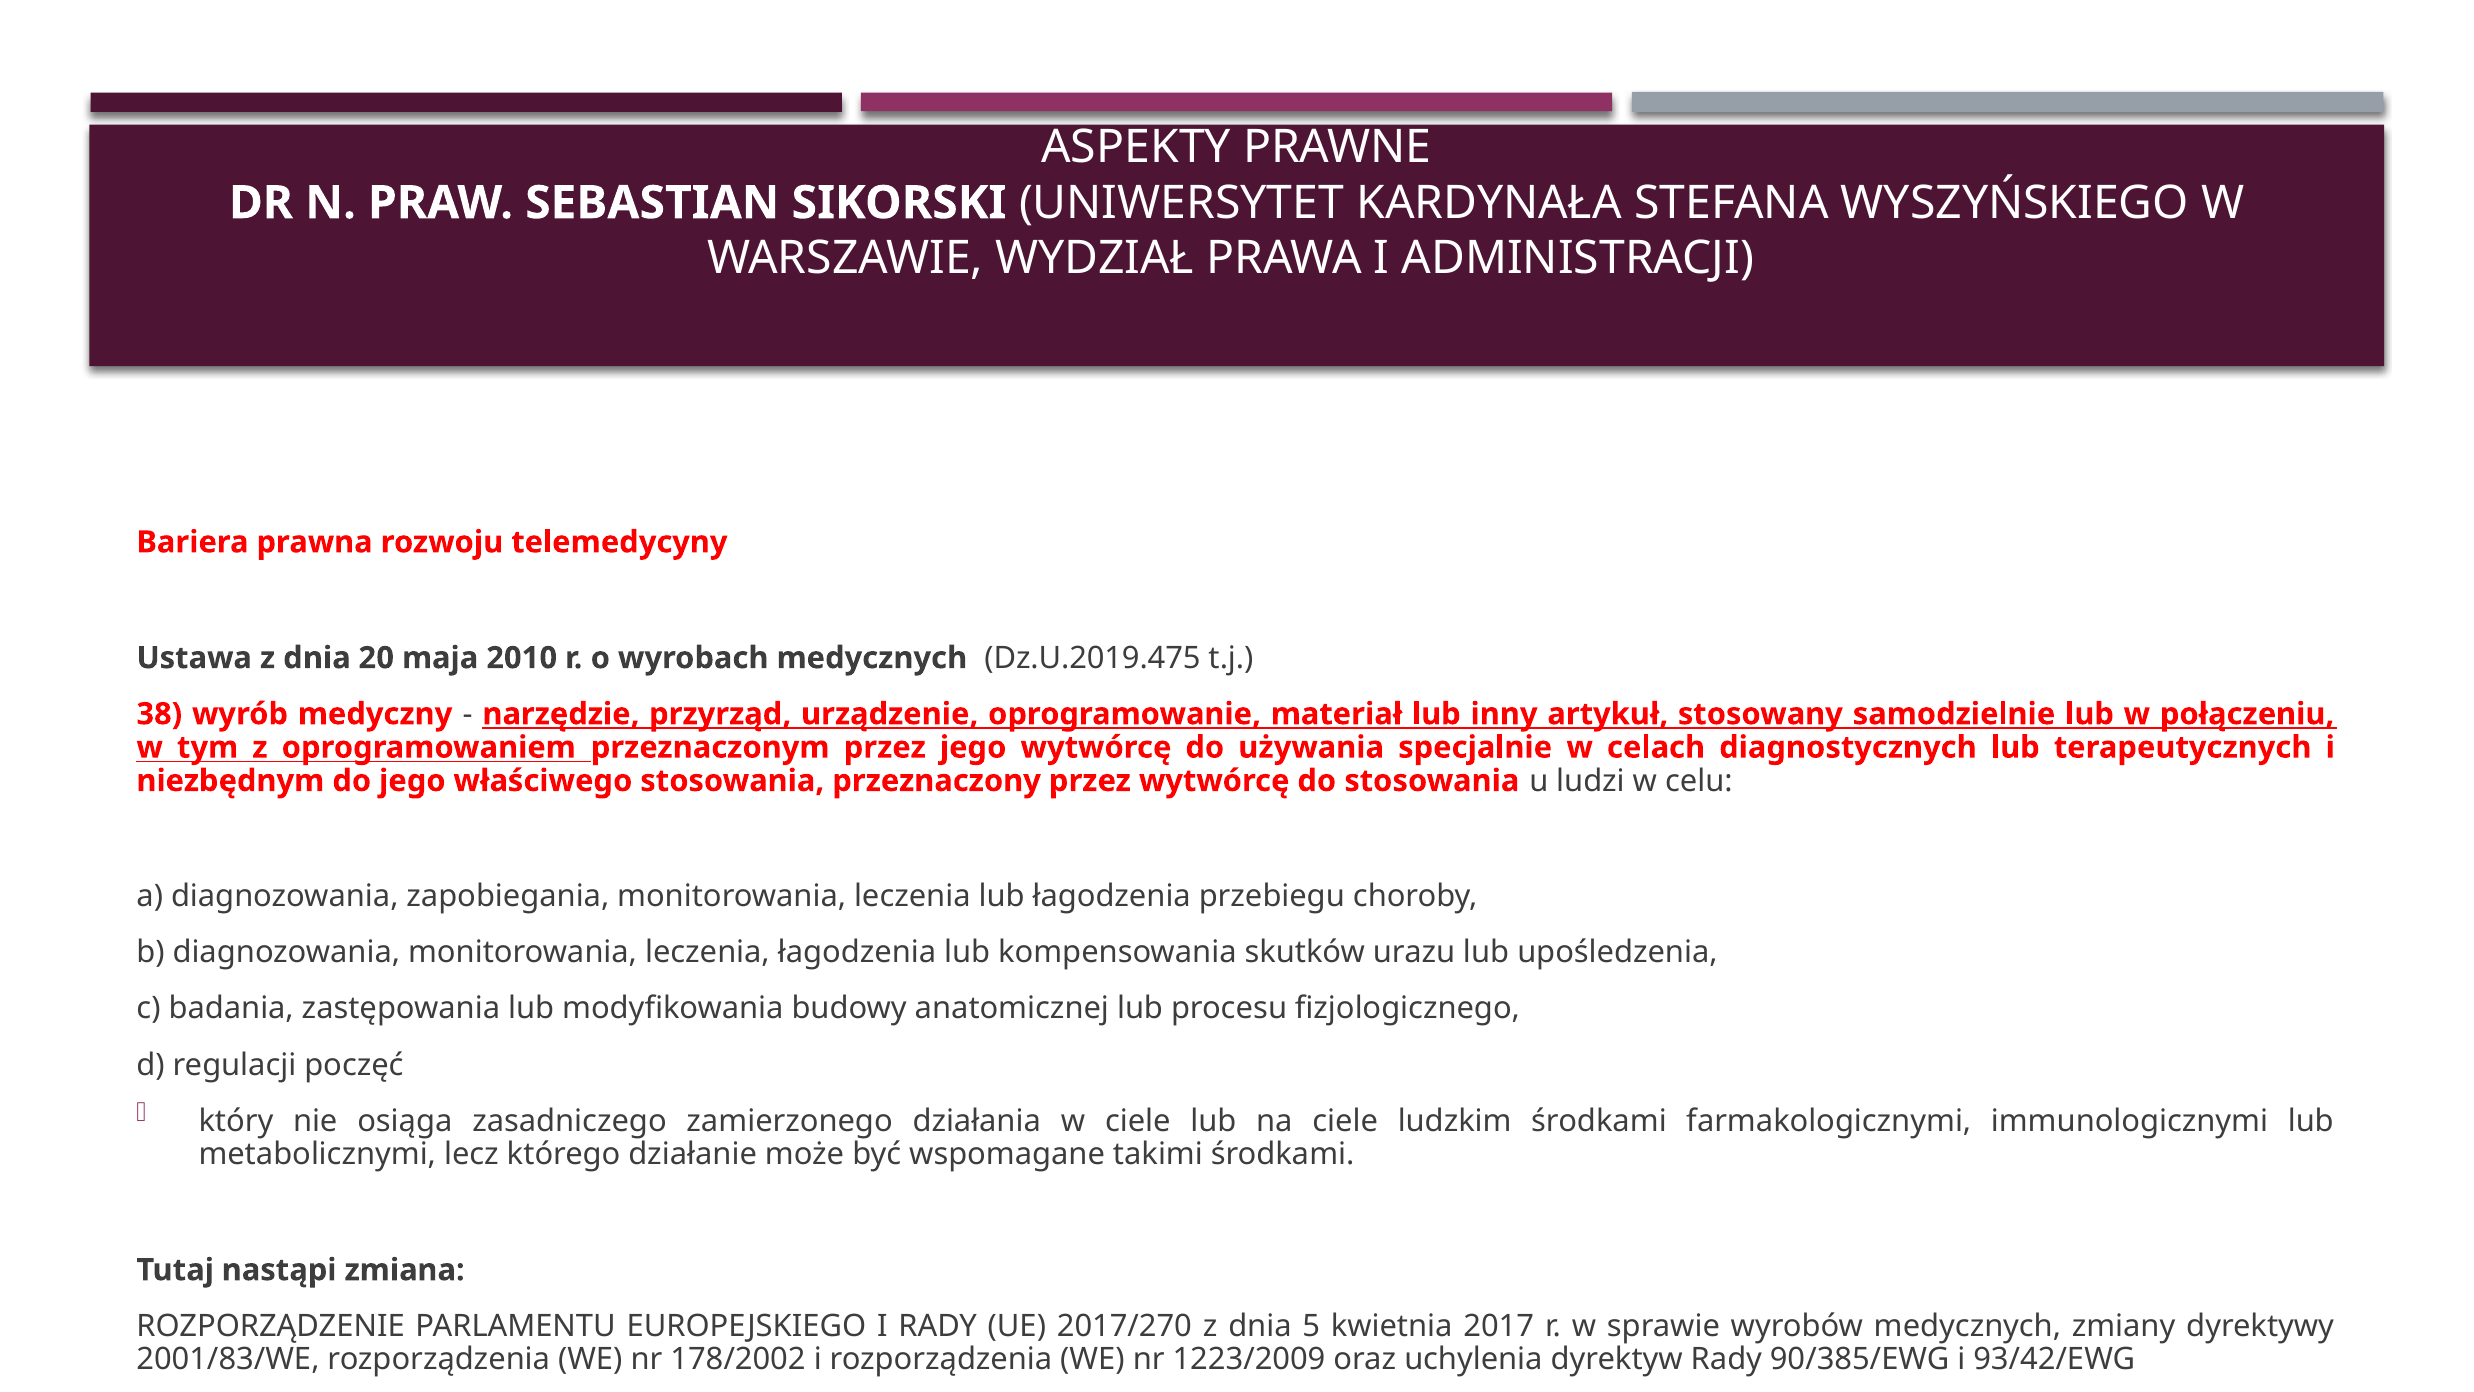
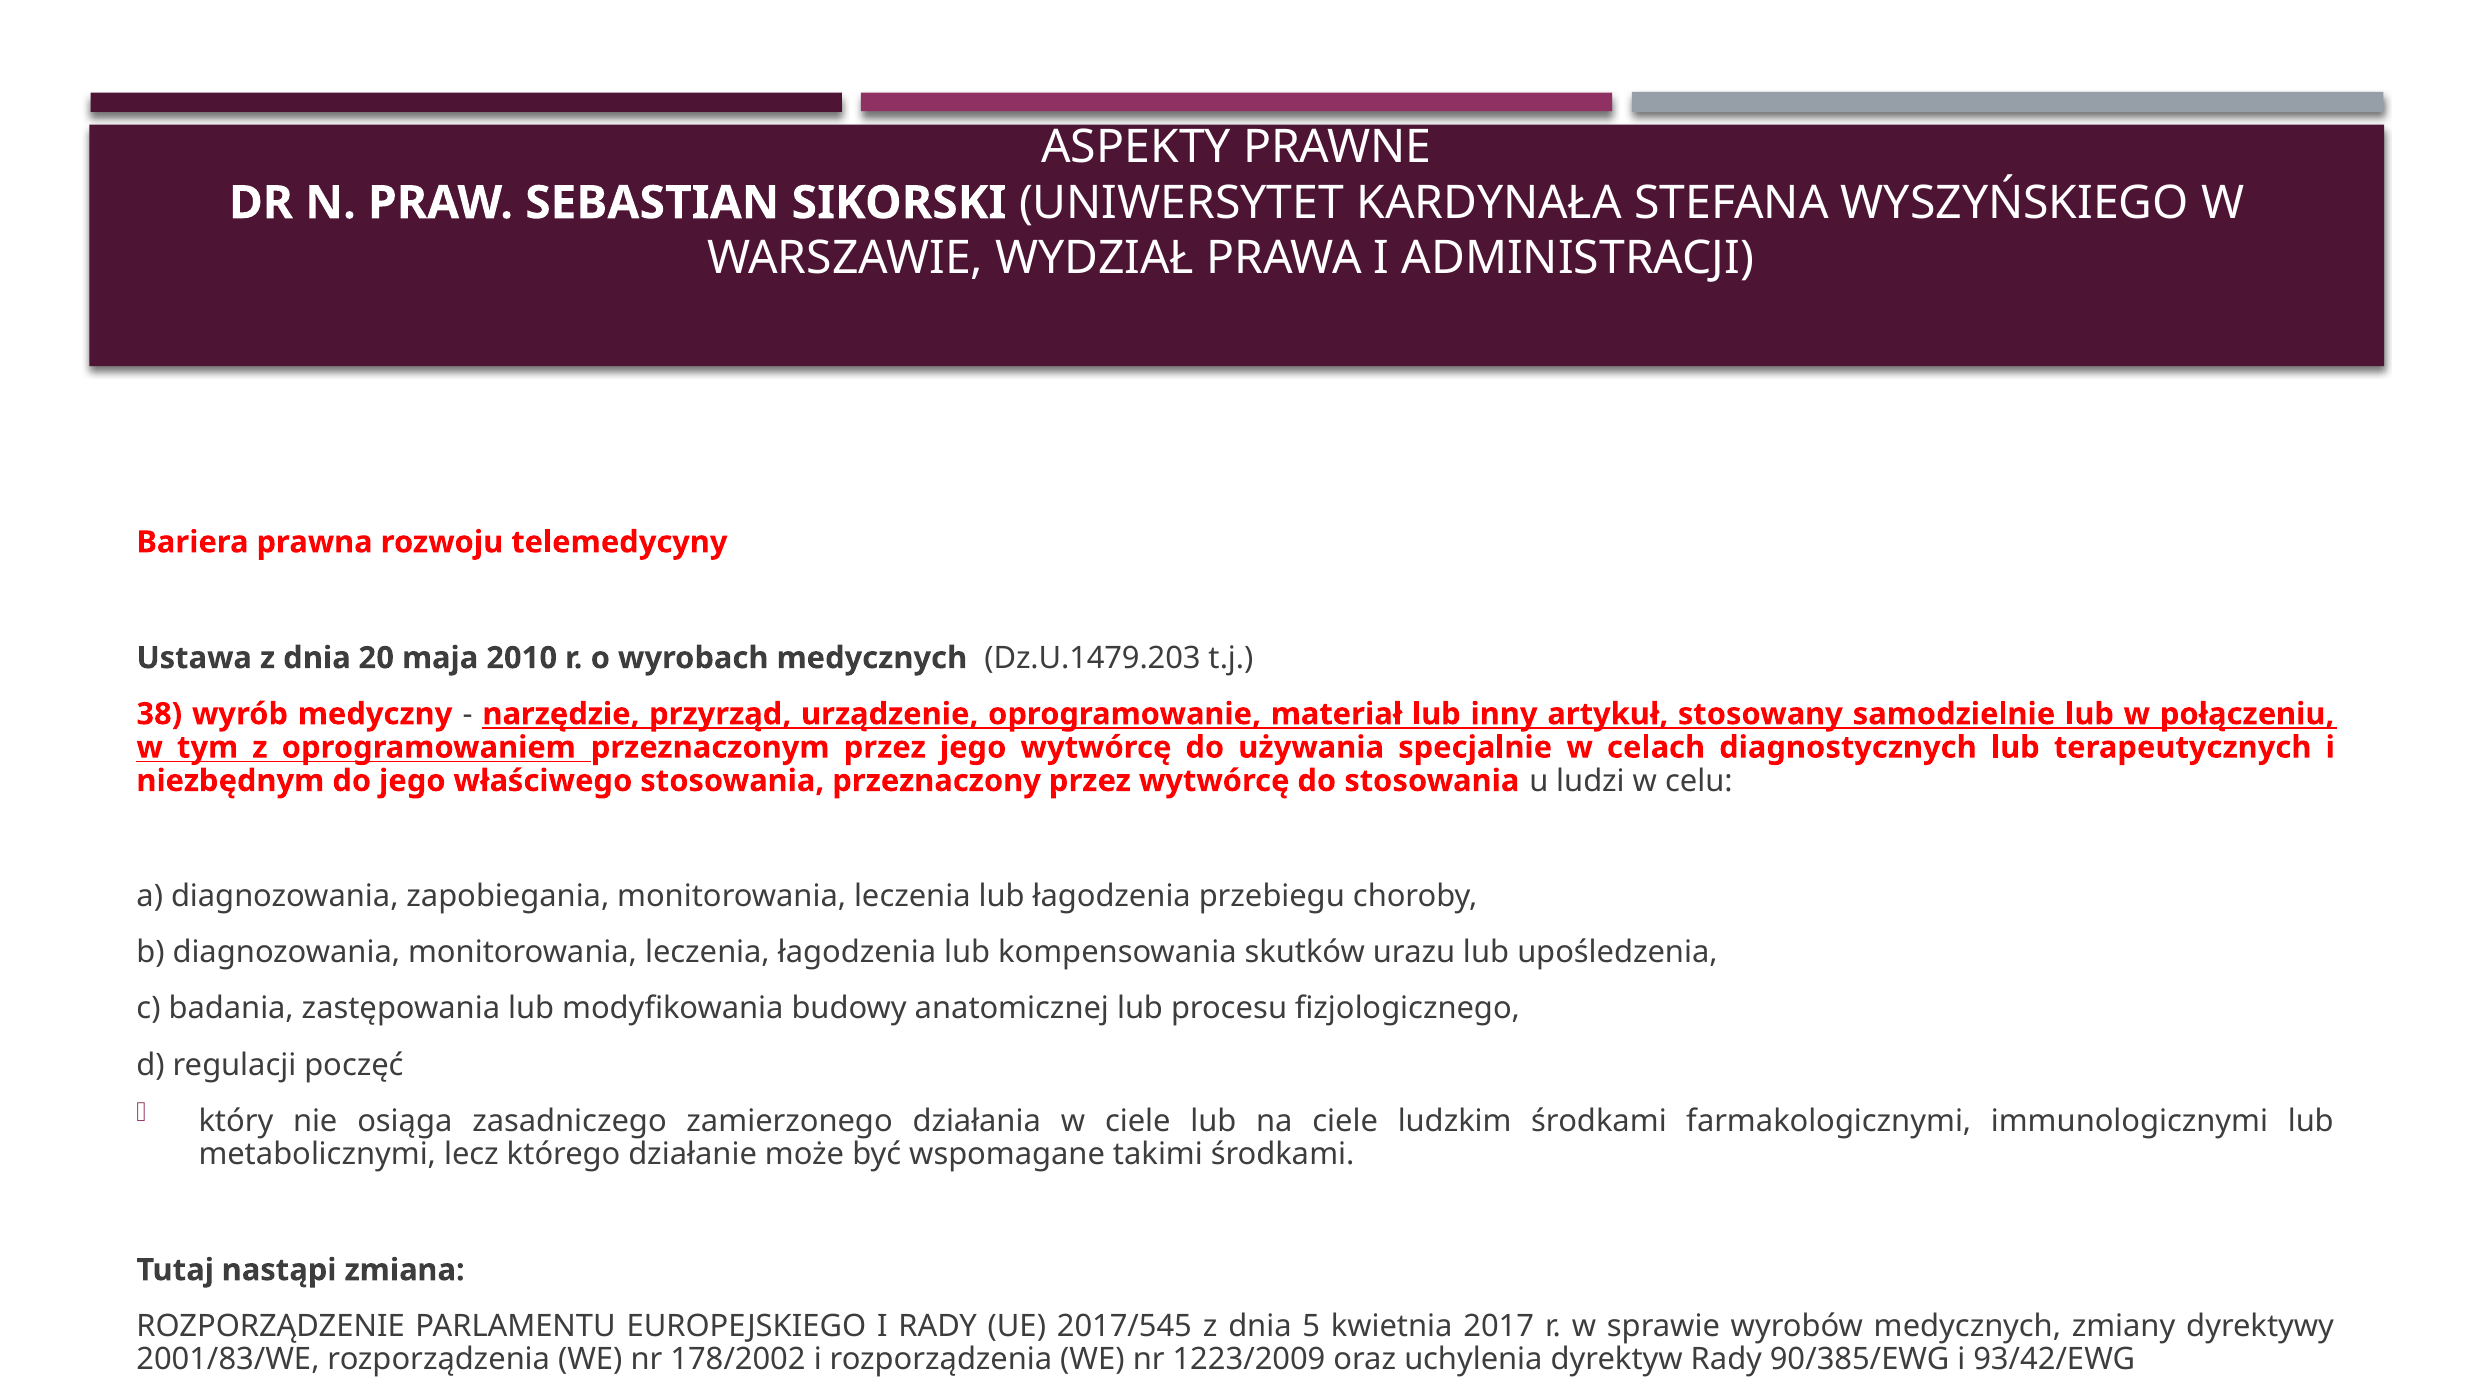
Dz.U.2019.475: Dz.U.2019.475 -> Dz.U.1479.203
2017/270: 2017/270 -> 2017/545
